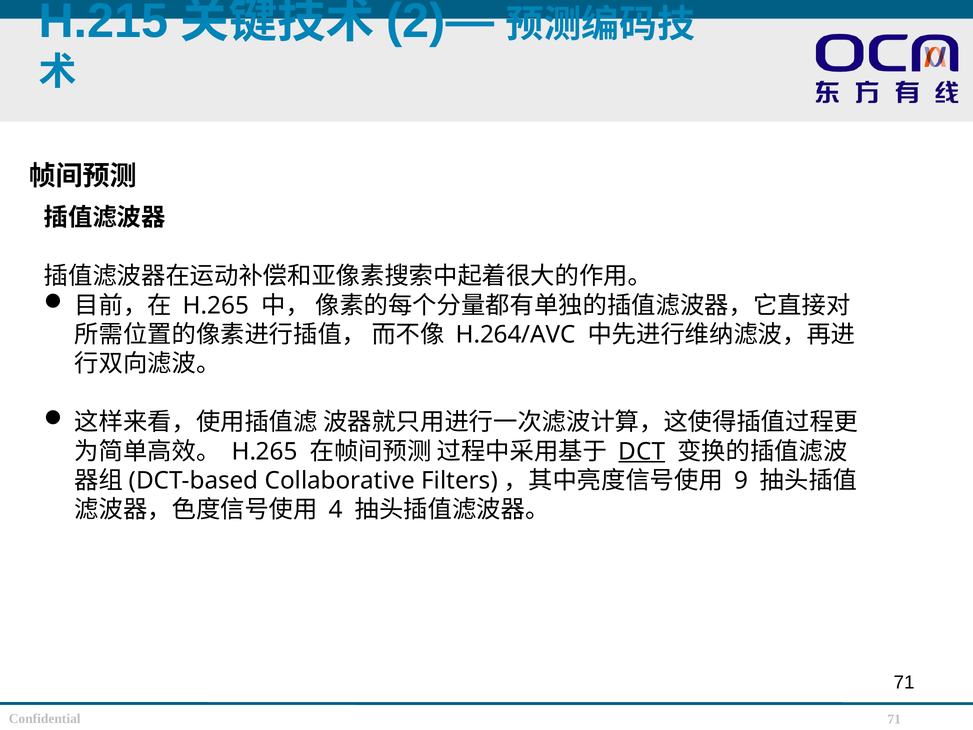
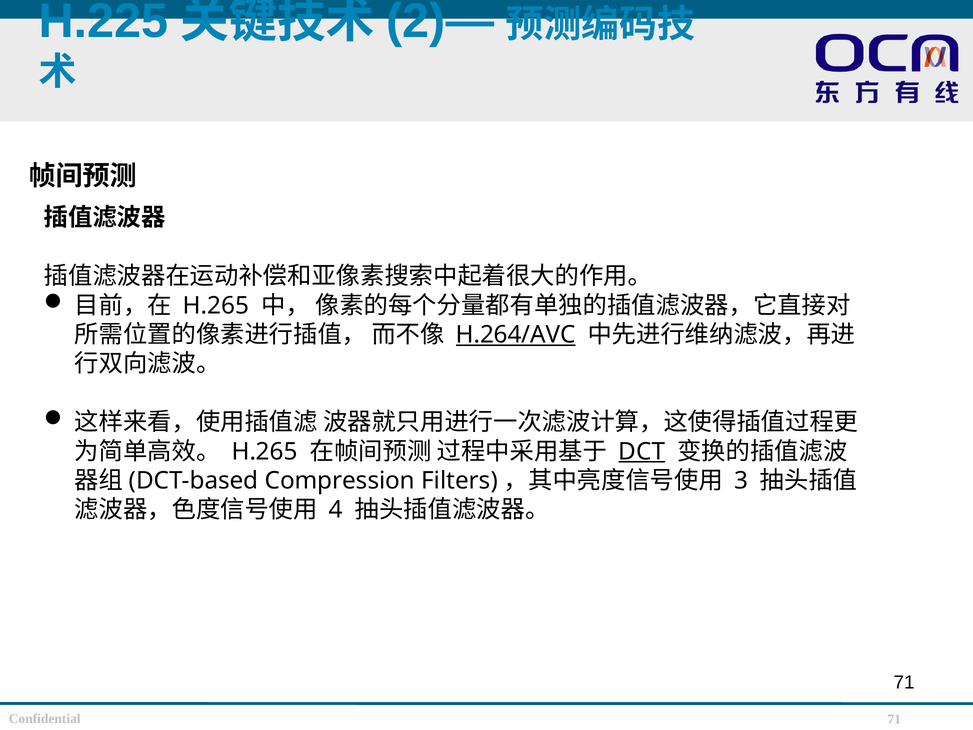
H.215: H.215 -> H.225
H.264/AVC underline: none -> present
Collaborative: Collaborative -> Compression
9: 9 -> 3
